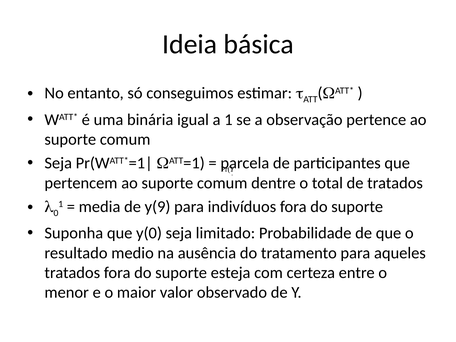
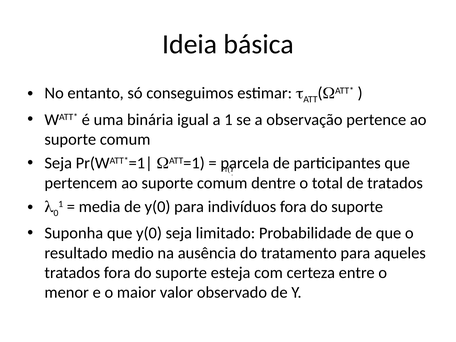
de y(9: y(9 -> y(0
